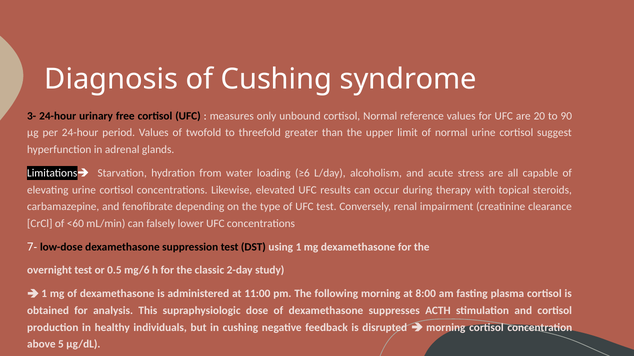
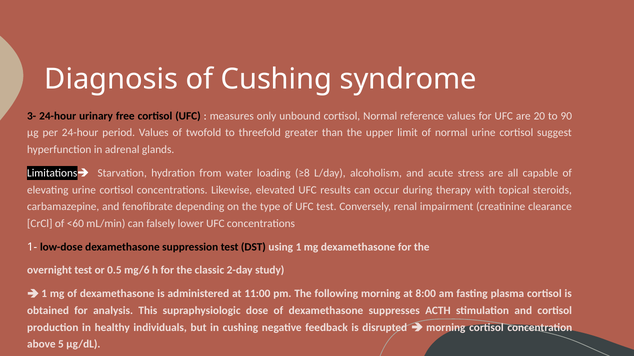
≥6: ≥6 -> ≥8
7-: 7- -> 1-
